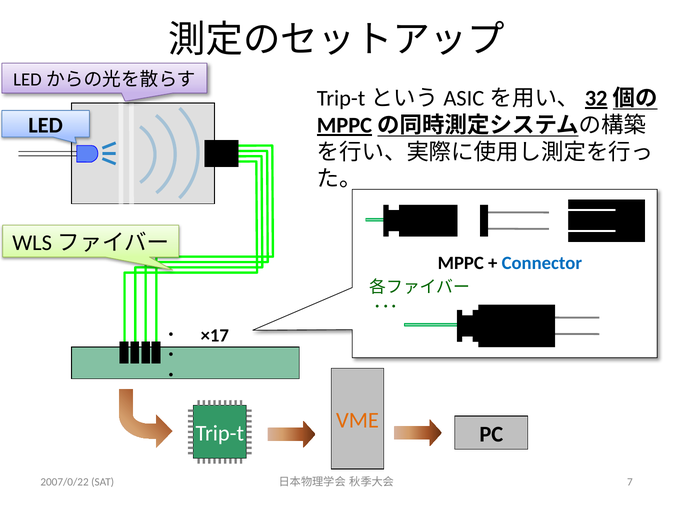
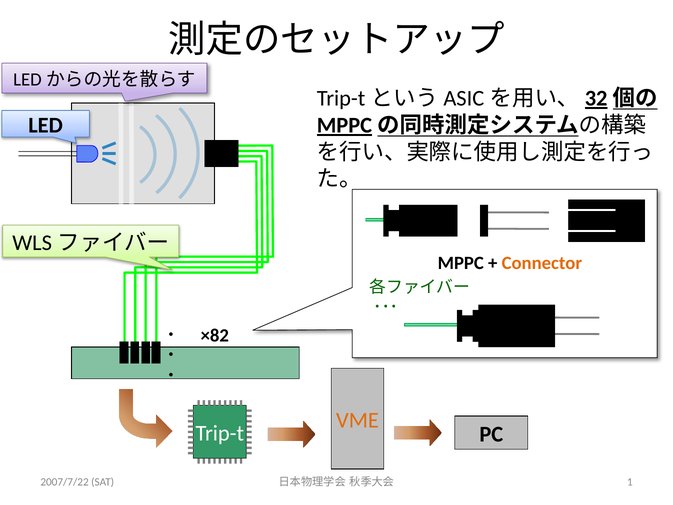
Connector colour: blue -> orange
×17: ×17 -> ×82
2007/0/22: 2007/0/22 -> 2007/7/22
7: 7 -> 1
